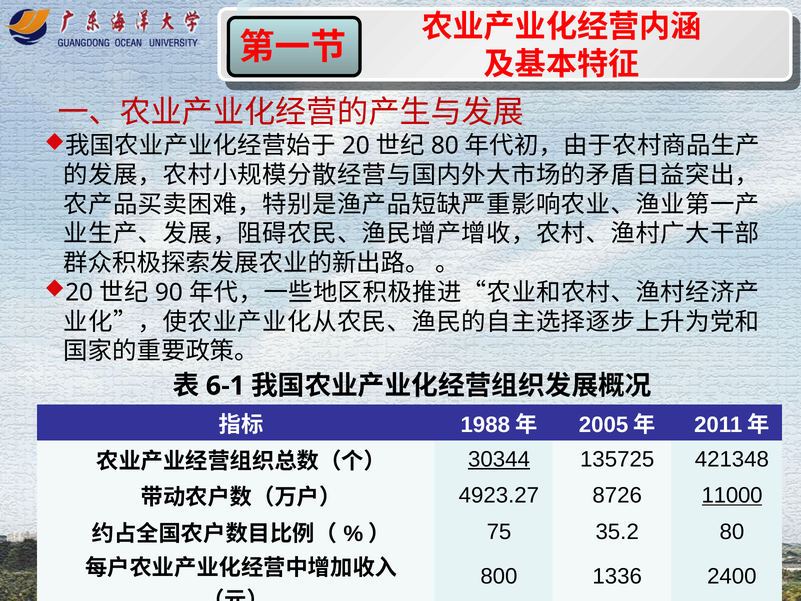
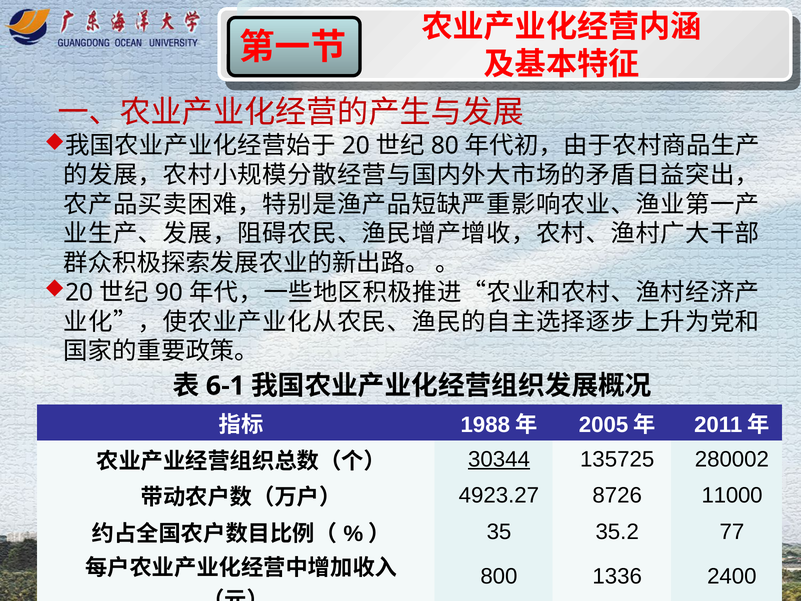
421348: 421348 -> 280002
11000 underline: present -> none
75: 75 -> 35
35.2 80: 80 -> 77
